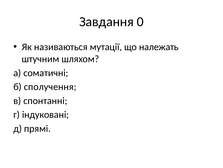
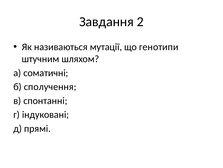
0: 0 -> 2
належать: належать -> генотипи
